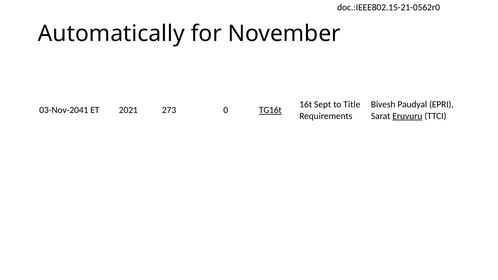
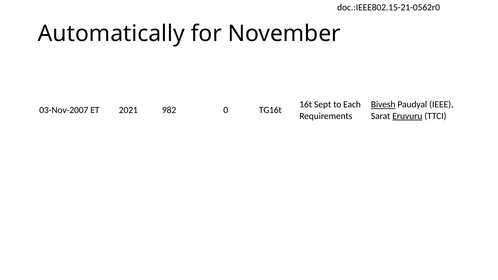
Title: Title -> Each
Bivesh underline: none -> present
EPRI: EPRI -> IEEE
03-Nov-2041: 03-Nov-2041 -> 03-Nov-2007
273: 273 -> 982
TG16t underline: present -> none
